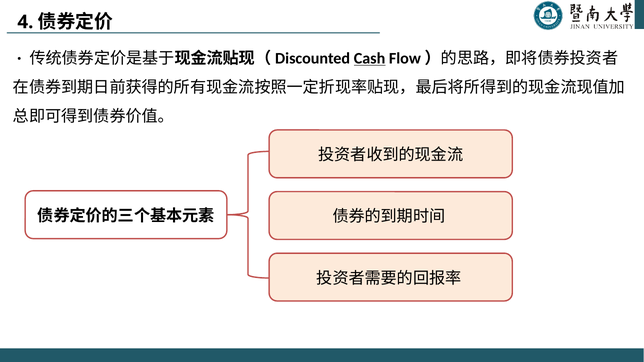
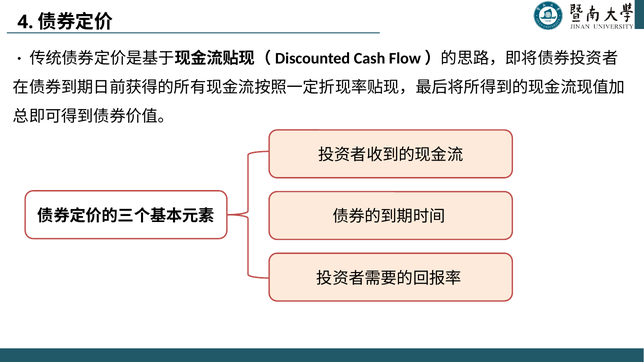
Cash underline: present -> none
